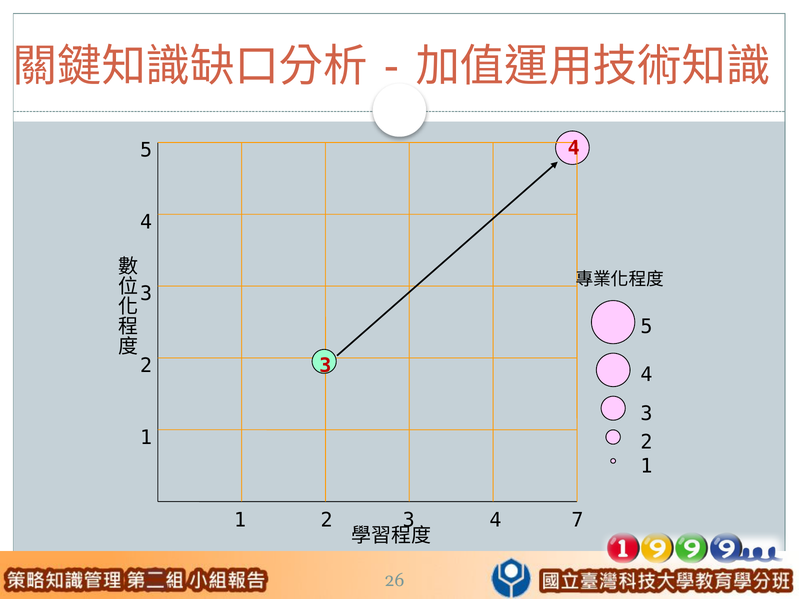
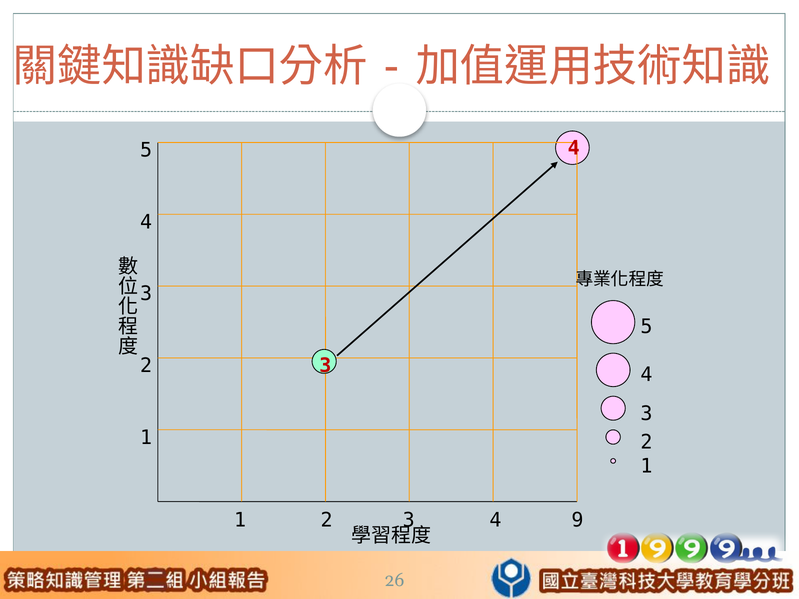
7: 7 -> 9
